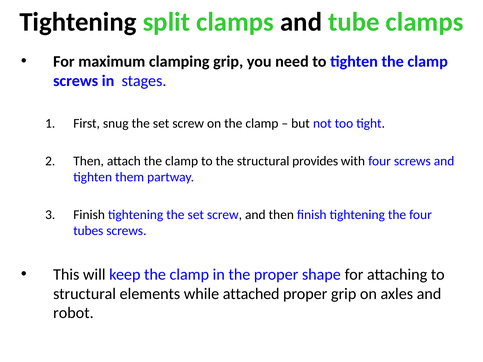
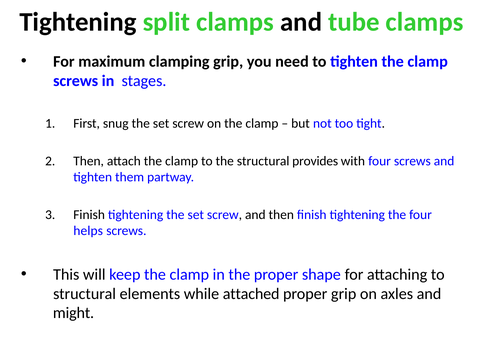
tubes: tubes -> helps
robot: robot -> might
